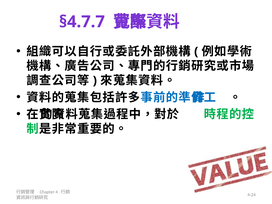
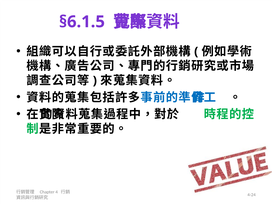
§4.7.7: §4.7.7 -> §6.1.5
